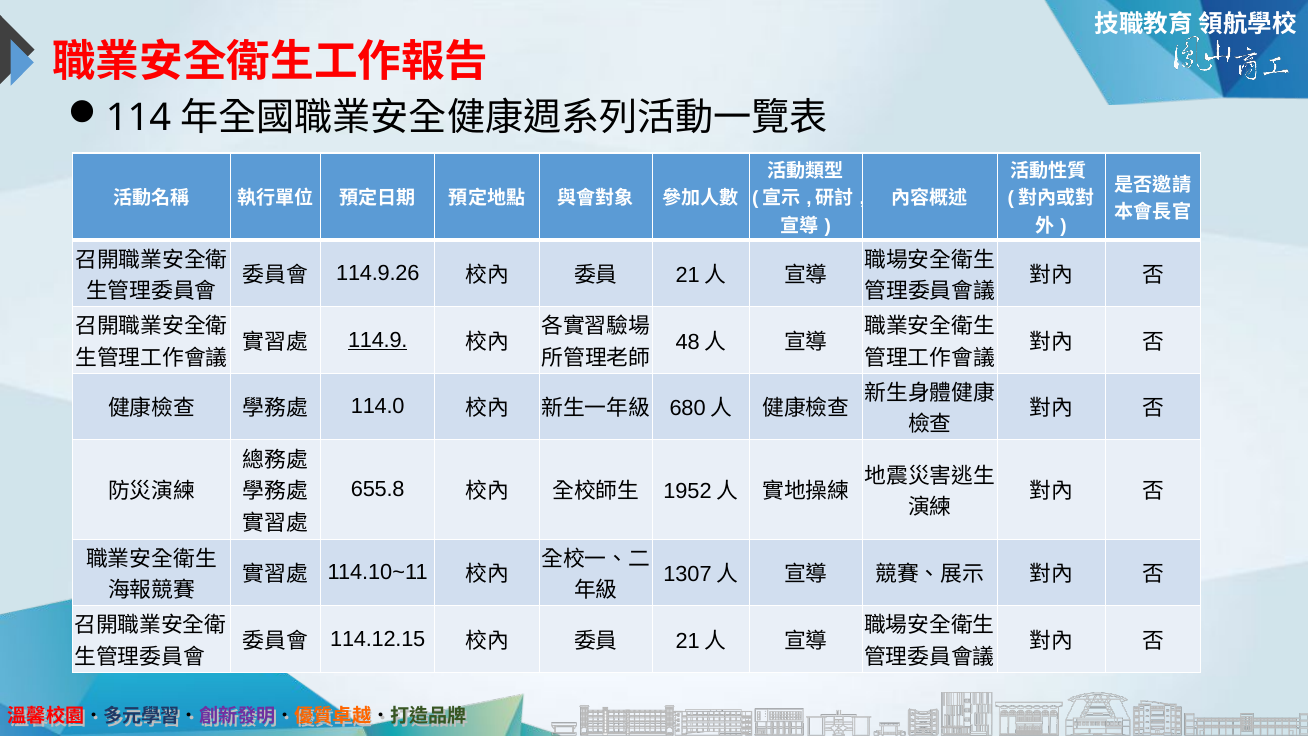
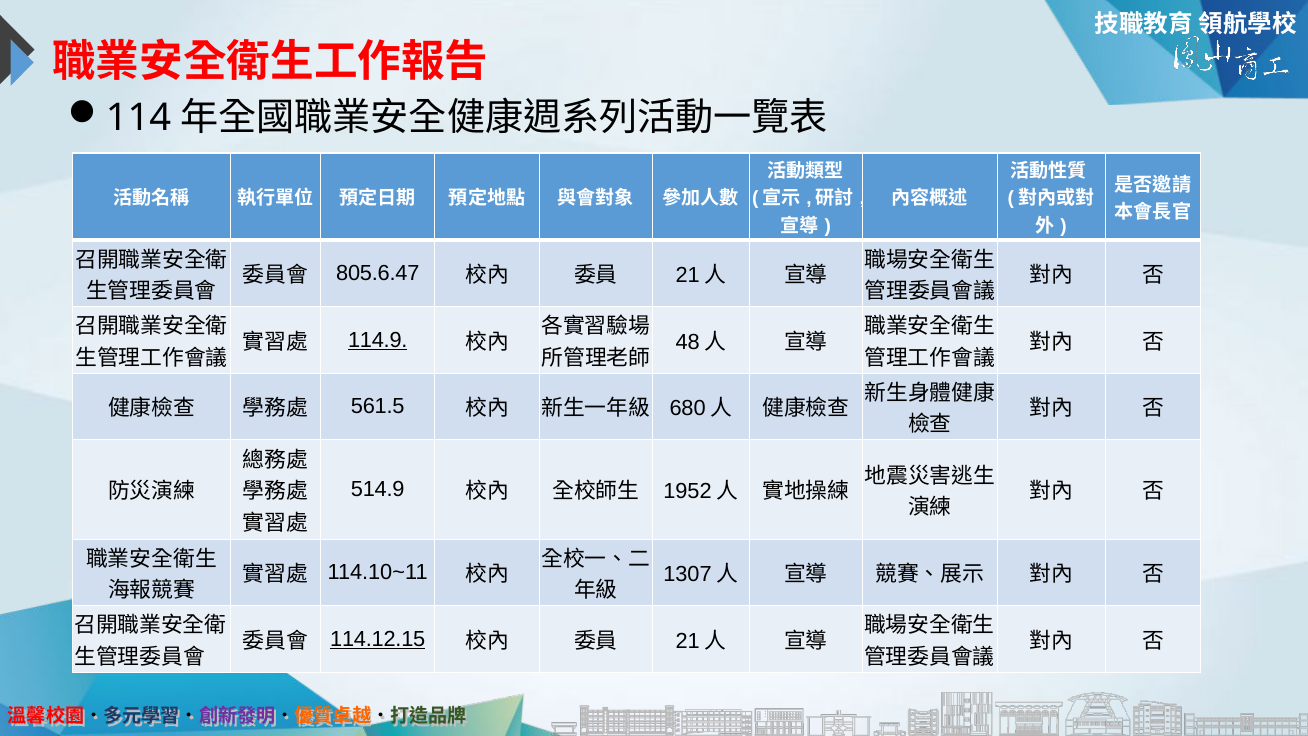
114.9.26: 114.9.26 -> 805.6.47
114.0: 114.0 -> 561.5
655.8: 655.8 -> 514.9
114.12.15 underline: none -> present
